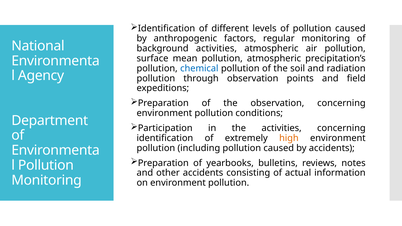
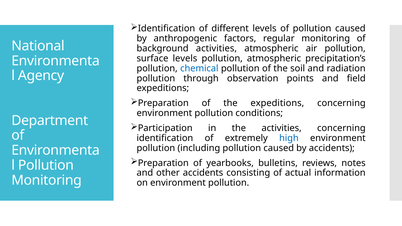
surface mean: mean -> levels
the observation: observation -> expeditions
high colour: orange -> blue
